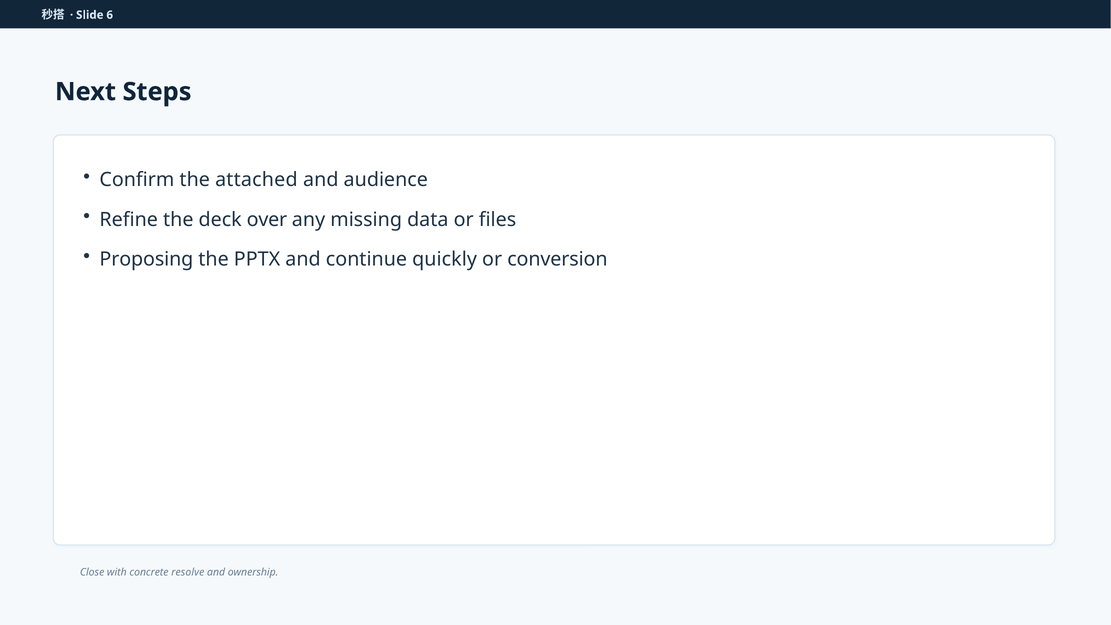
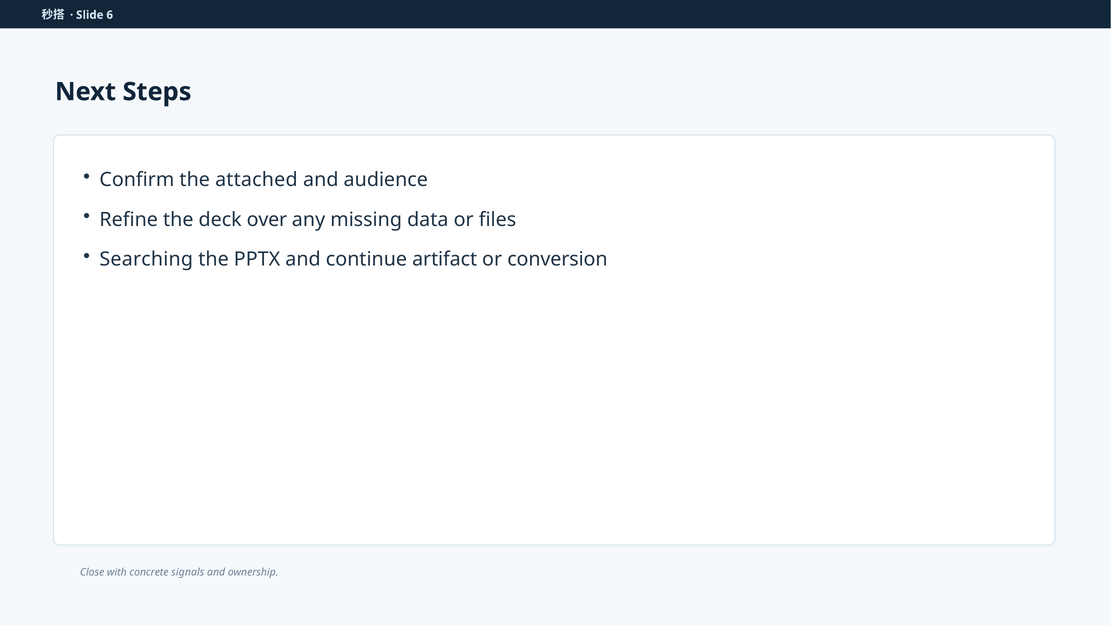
Proposing: Proposing -> Searching
quickly: quickly -> artifact
resolve: resolve -> signals
